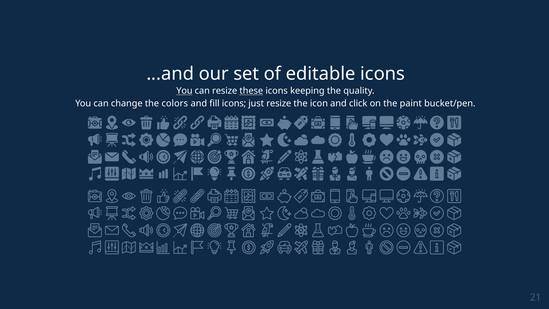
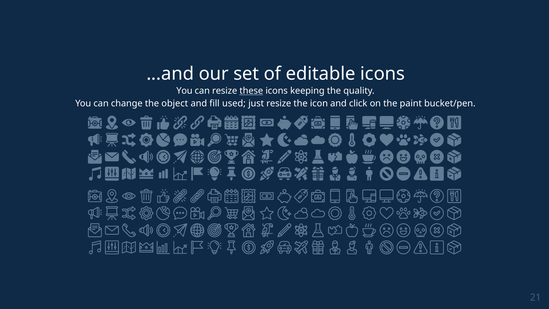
You at (184, 91) underline: present -> none
colors: colors -> object
fill icons: icons -> used
